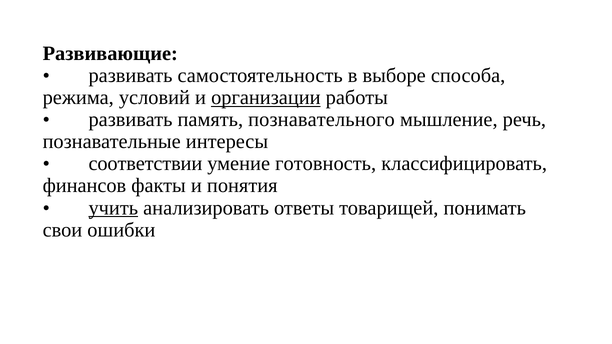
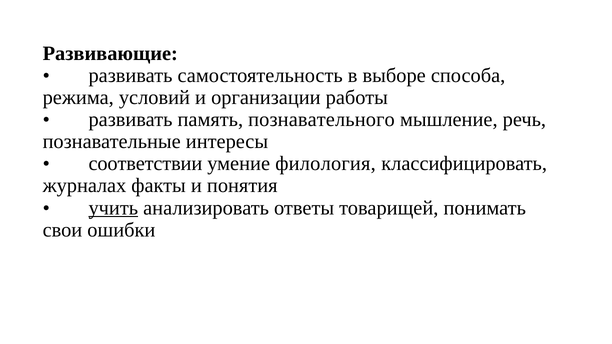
организации underline: present -> none
готовность: готовность -> филология
финансов: финансов -> журналах
